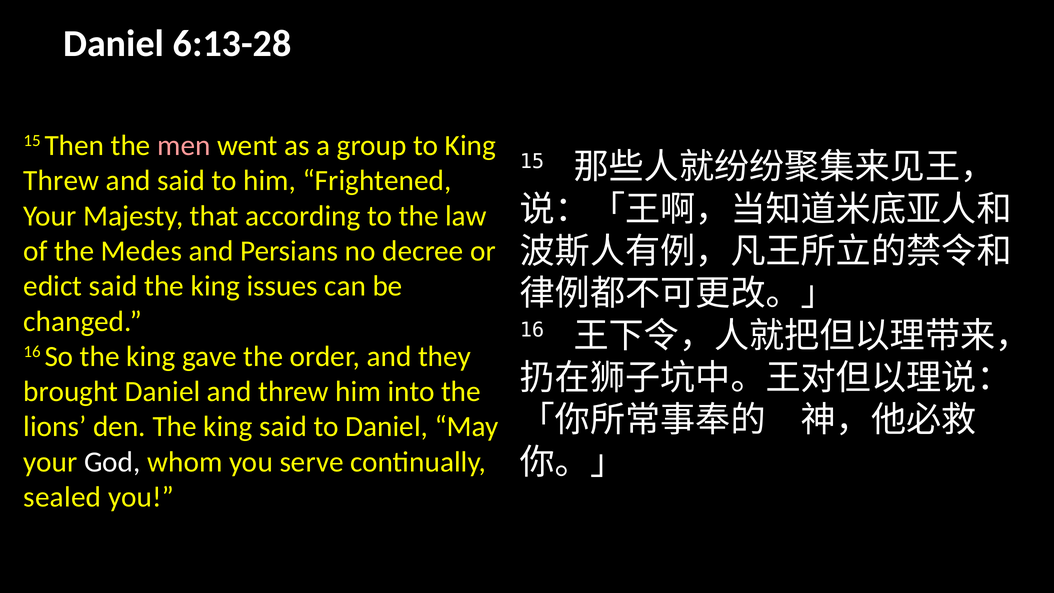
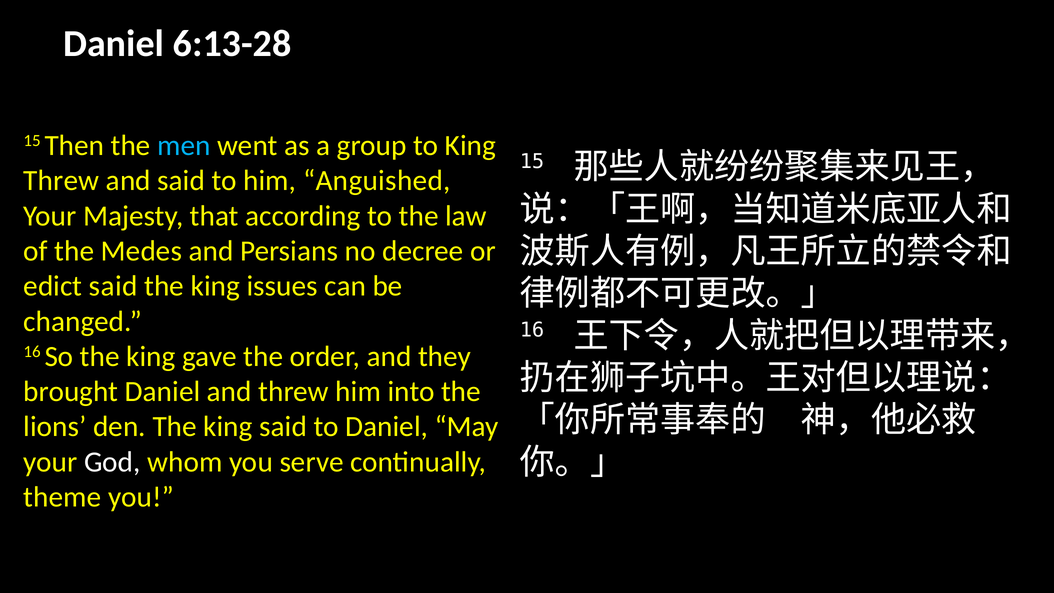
men colour: pink -> light blue
Frightened: Frightened -> Anguished
sealed: sealed -> theme
